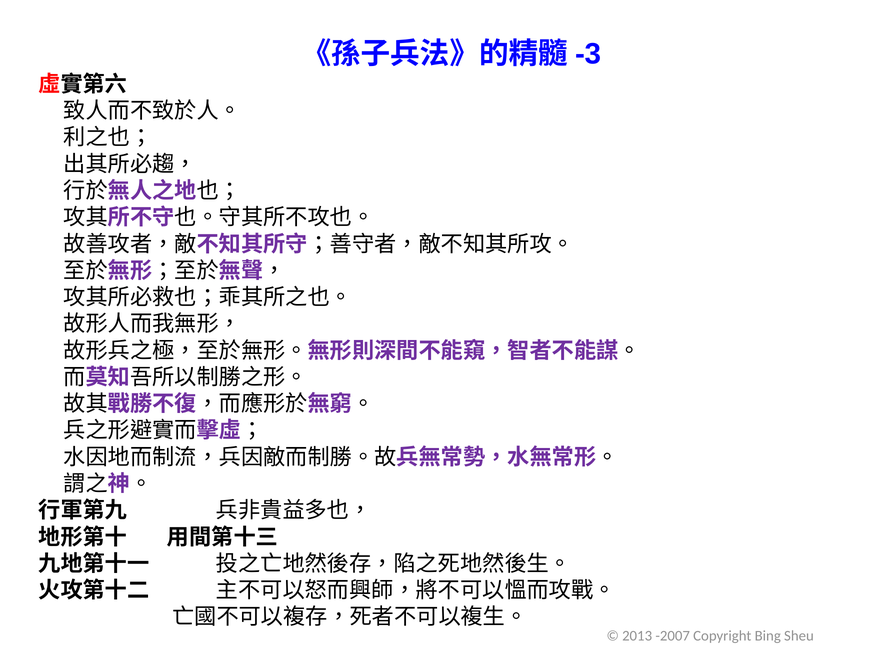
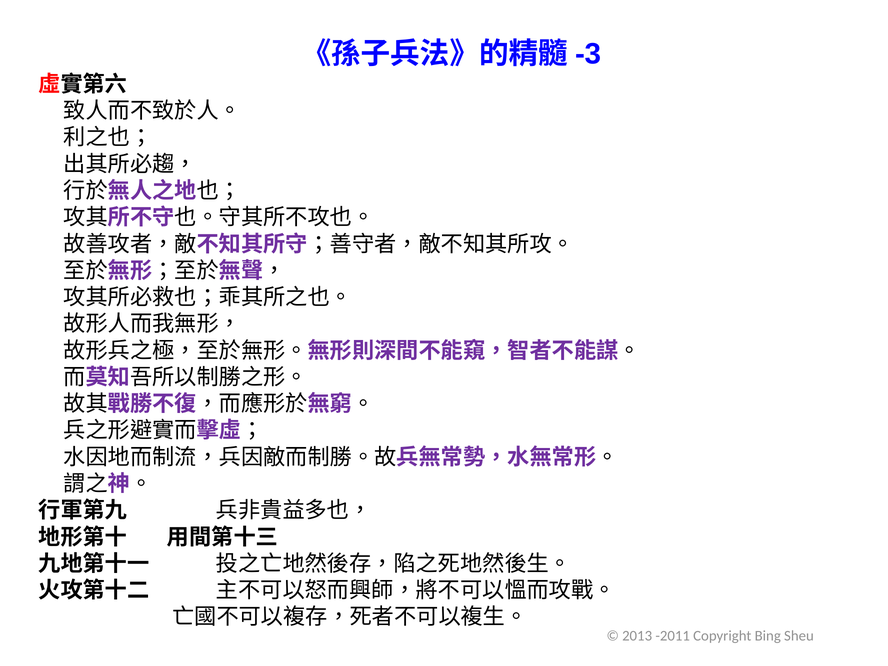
-2007: -2007 -> -2011
